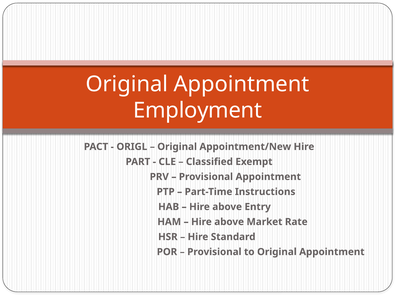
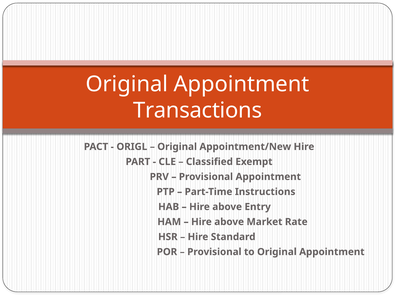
Employment: Employment -> Transactions
